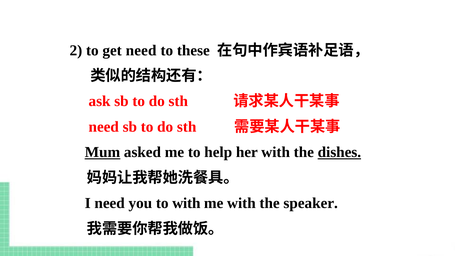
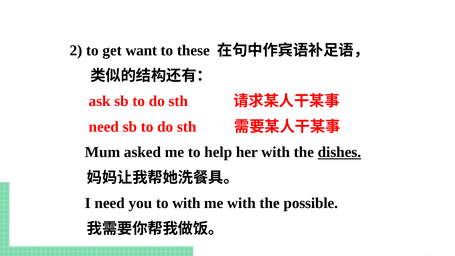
get need: need -> want
Mum underline: present -> none
speaker: speaker -> possible
